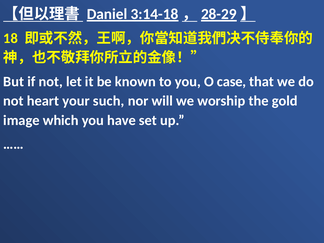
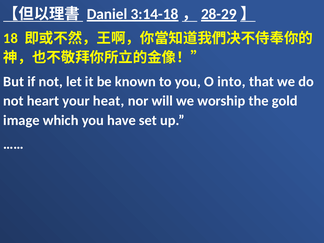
case: case -> into
such: such -> heat
